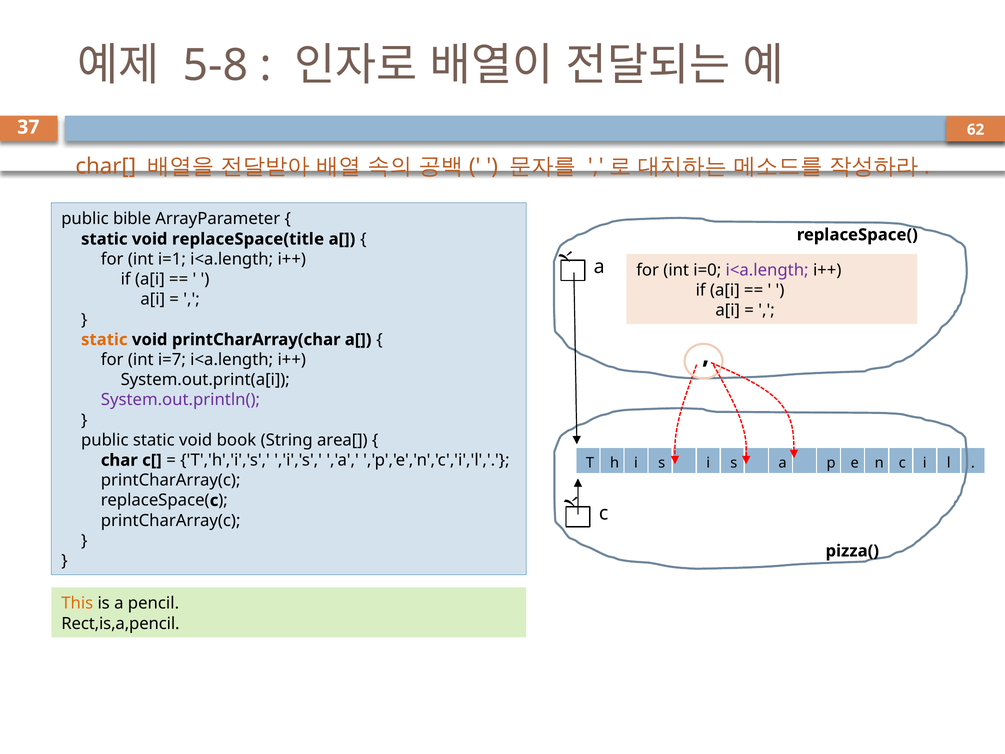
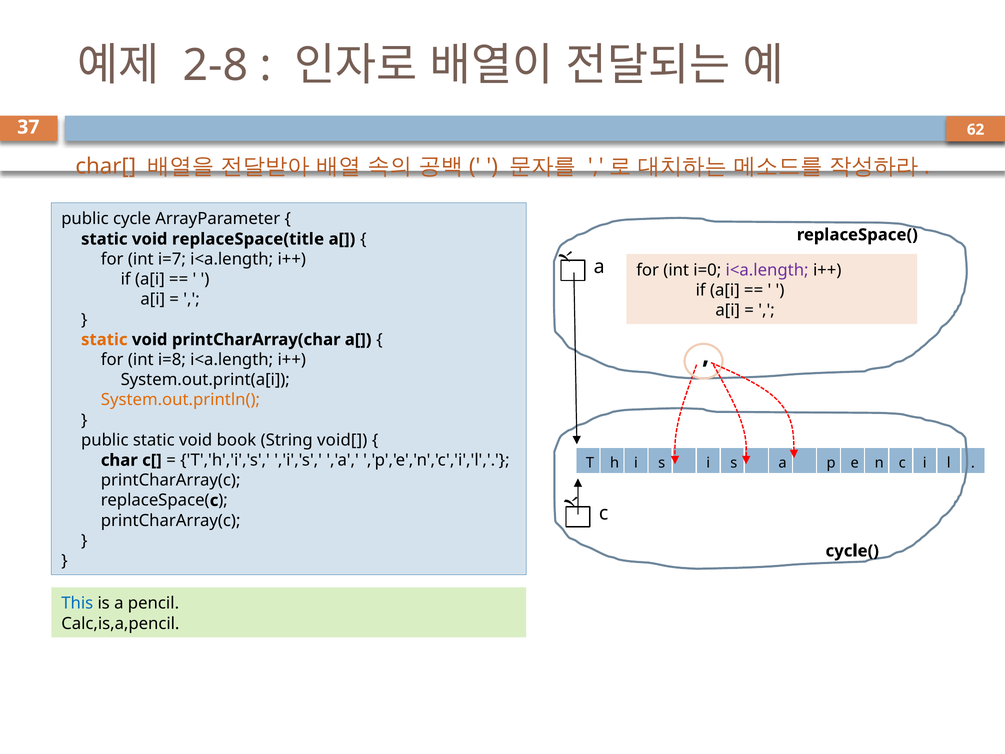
5-8: 5-8 -> 2-8
bible: bible -> cycle
i=1: i=1 -> i=7
i=7: i=7 -> i=8
System.out.println( colour: purple -> orange
area[: area[ -> void[
pizza(: pizza( -> cycle(
This colour: orange -> blue
Rect,is,a,pencil: Rect,is,a,pencil -> Calc,is,a,pencil
